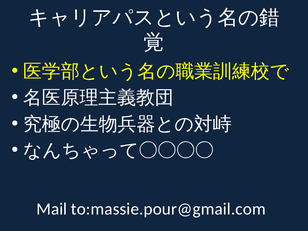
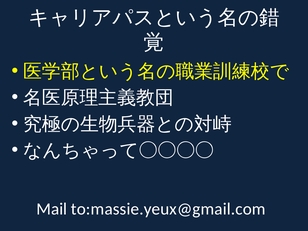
to:massie.pour@gmail.com: to:massie.pour@gmail.com -> to:massie.yeux@gmail.com
